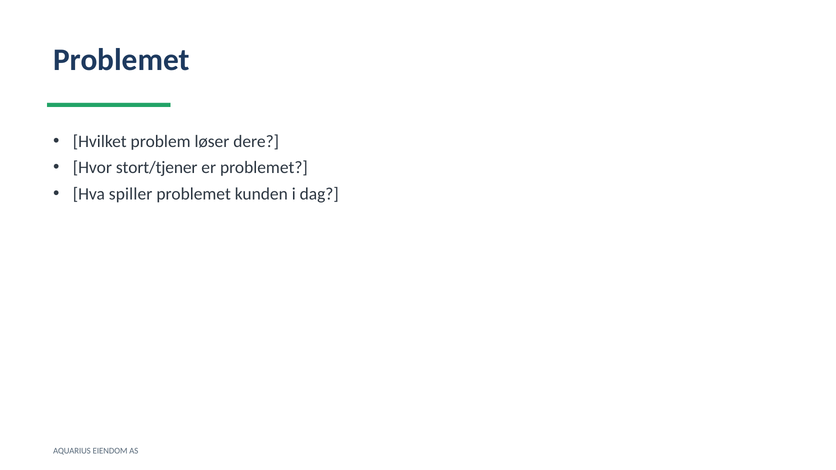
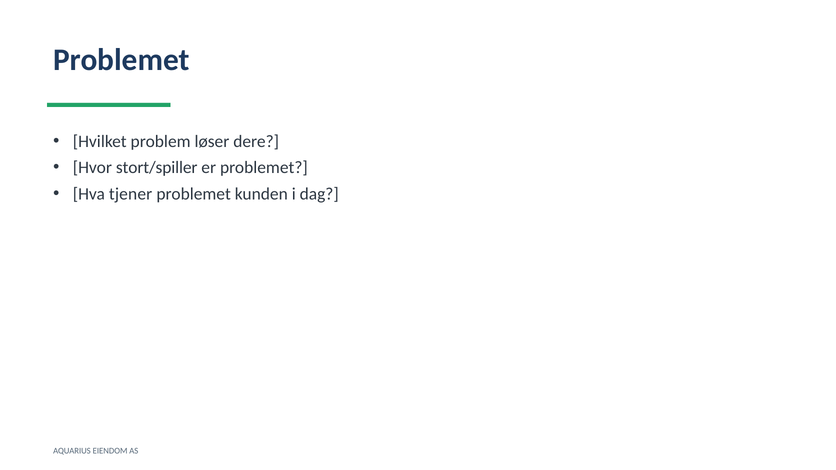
stort/tjener: stort/tjener -> stort/spiller
spiller: spiller -> tjener
